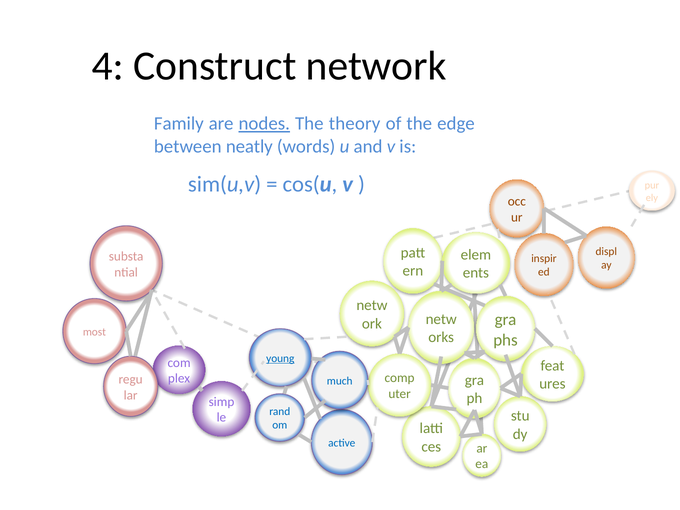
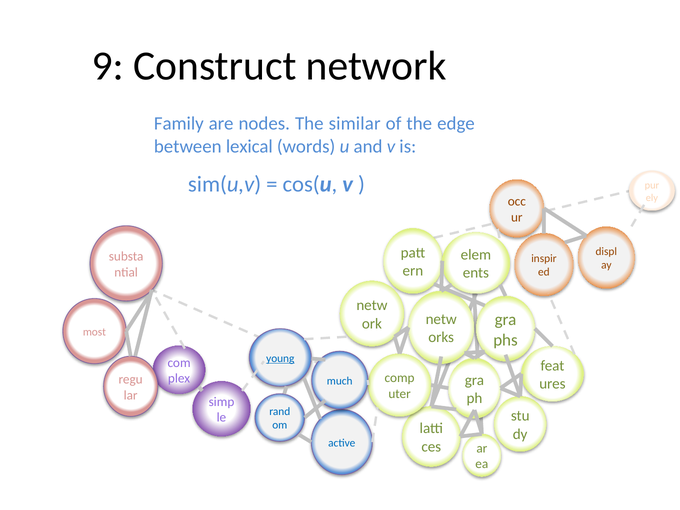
4: 4 -> 9
nodes underline: present -> none
theory: theory -> similar
neatly: neatly -> lexical
